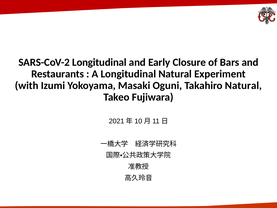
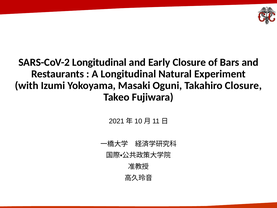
Takahiro Natural: Natural -> Closure
